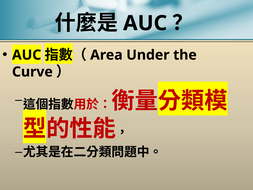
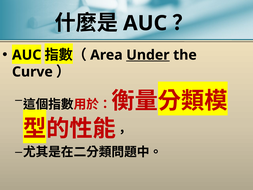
Under underline: none -> present
